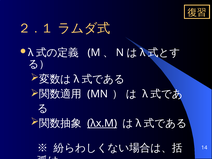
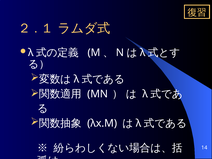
λx.M underline: present -> none
